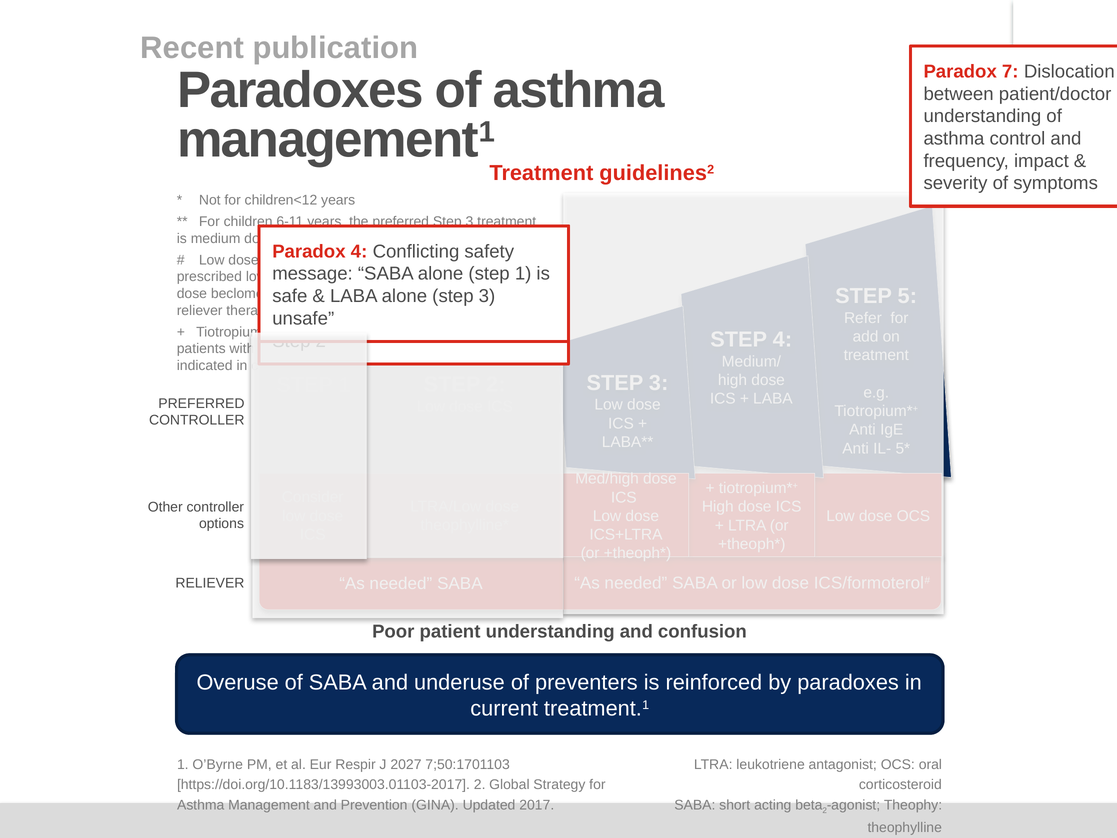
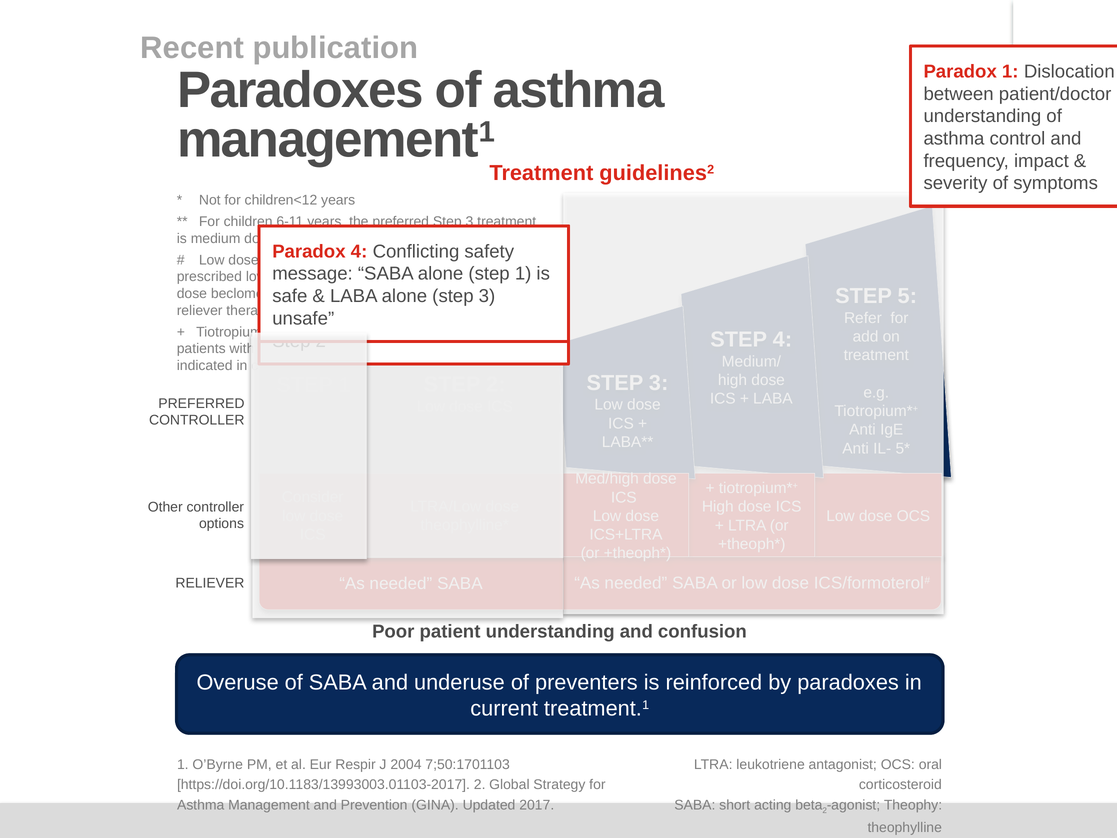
7 at (1010, 72): 7 -> 1
2027: 2027 -> 2004
